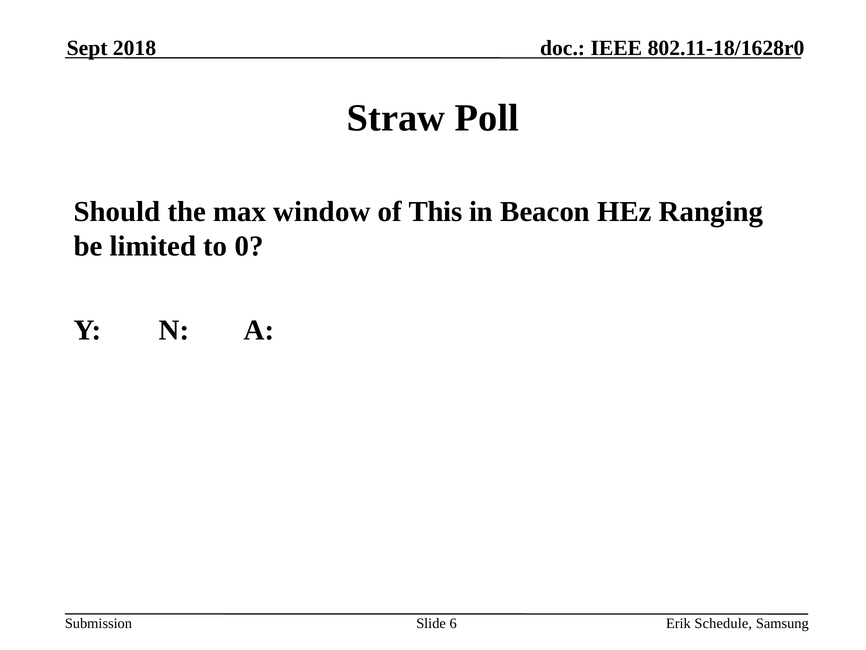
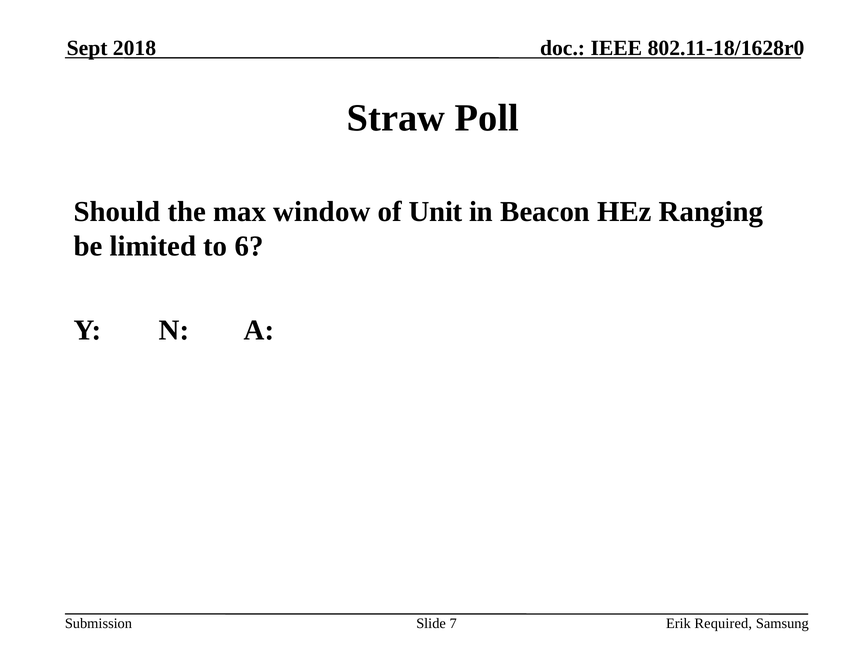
This: This -> Unit
0: 0 -> 6
6: 6 -> 7
Schedule: Schedule -> Required
